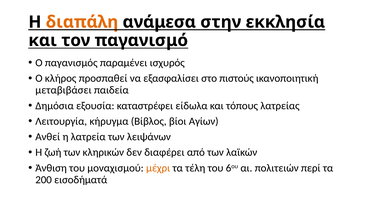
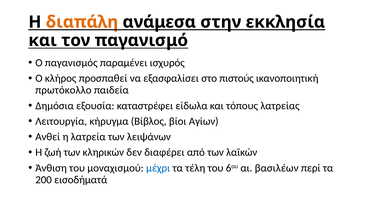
μεταβιβάσει: μεταβιβάσει -> πρωτόκολλο
μέχρι colour: orange -> blue
πολιτειών: πολιτειών -> βασιλέων
